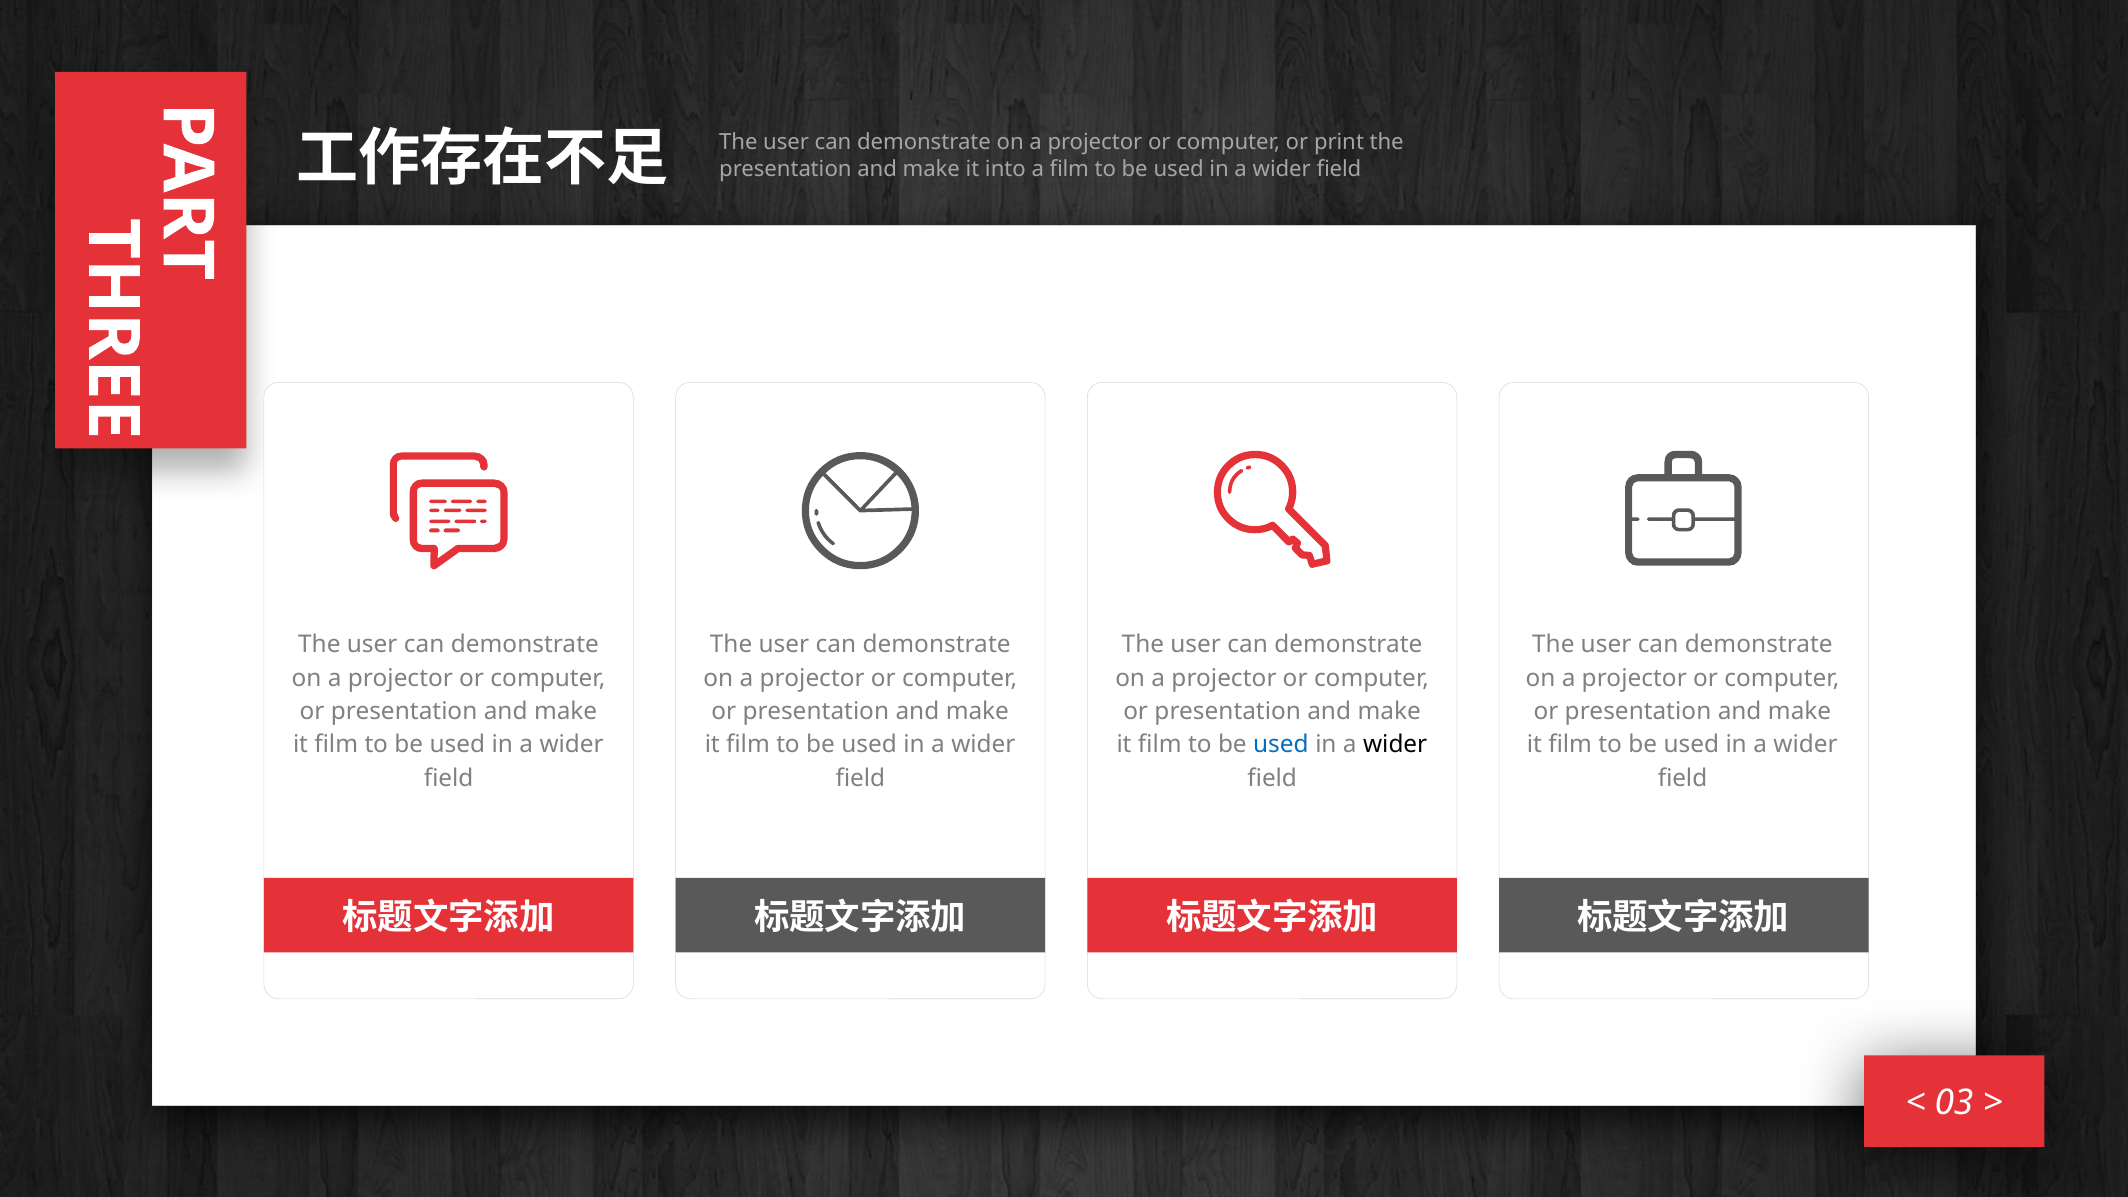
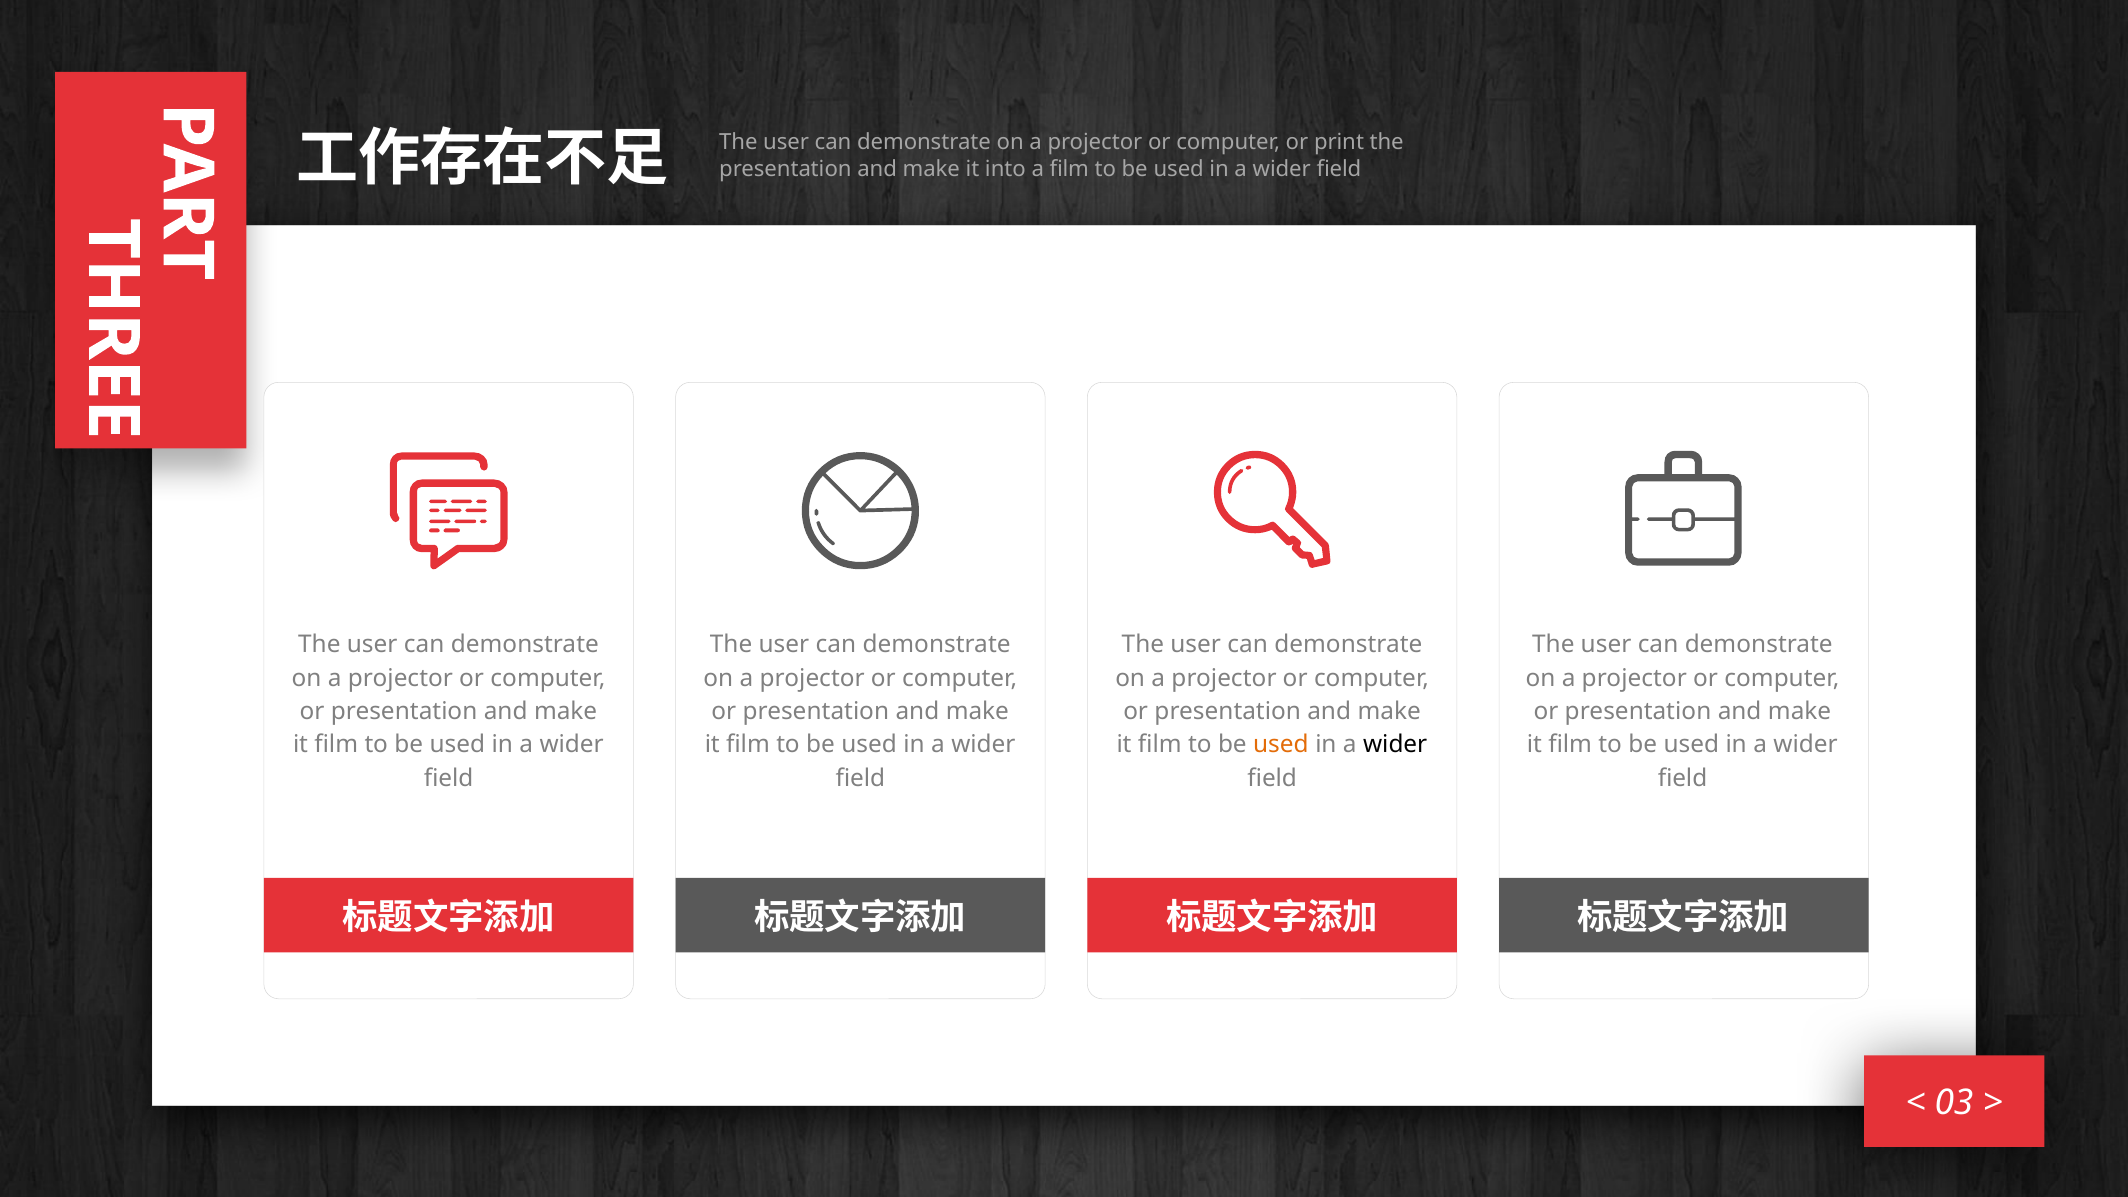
used at (1281, 745) colour: blue -> orange
